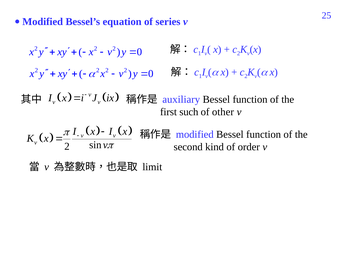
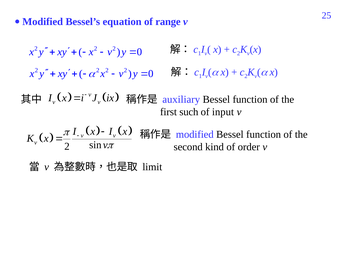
series: series -> range
other: other -> input
